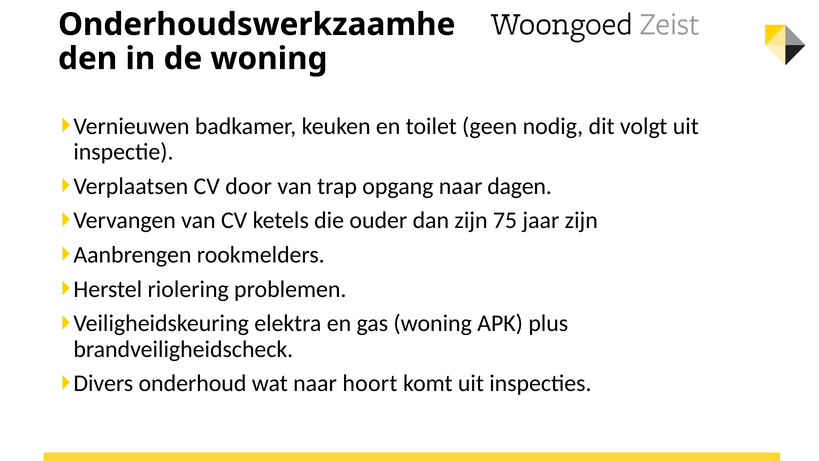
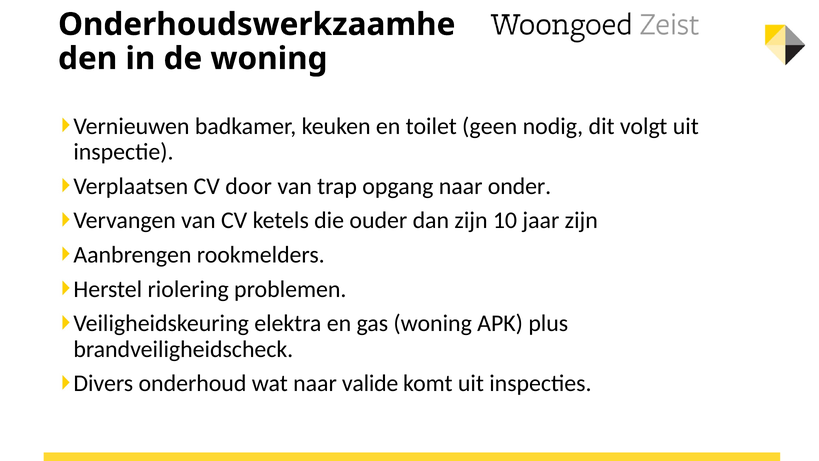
dagen: dagen -> onder
75: 75 -> 10
hoort: hoort -> valide
